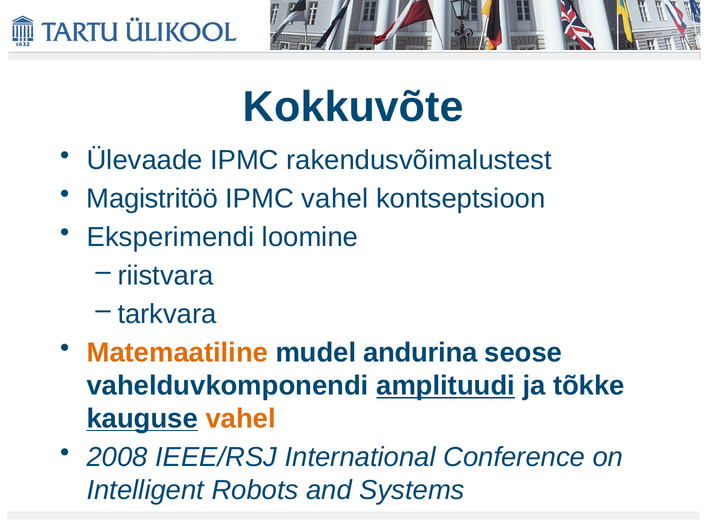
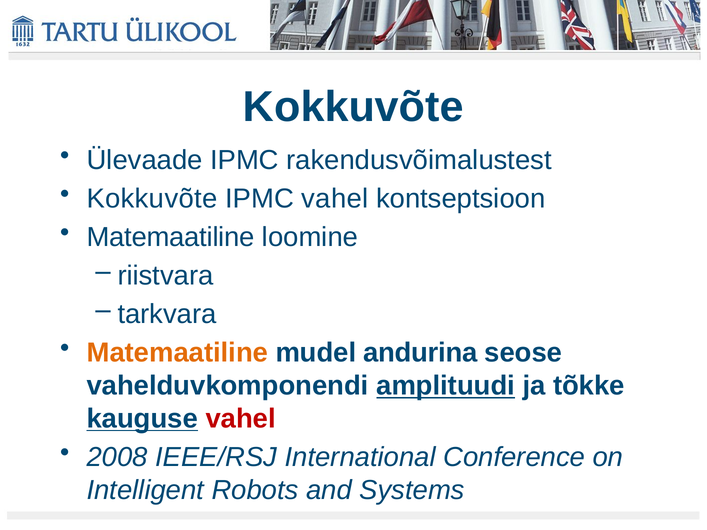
Magistritöö at (152, 199): Magistritöö -> Kokkuvõte
Eksperimendi at (170, 237): Eksperimendi -> Matemaatiline
vahel at (241, 419) colour: orange -> red
